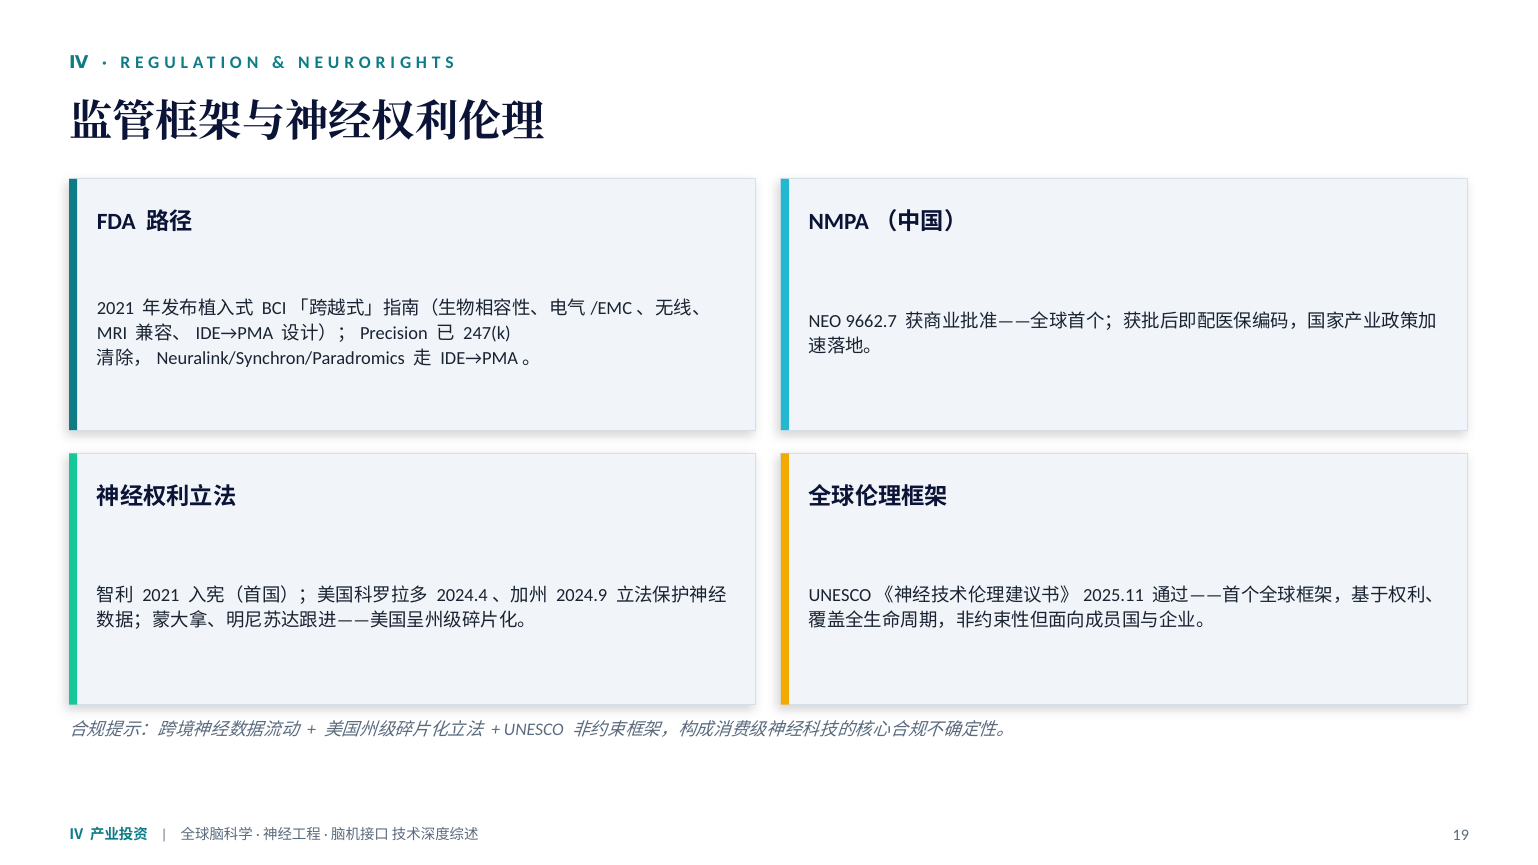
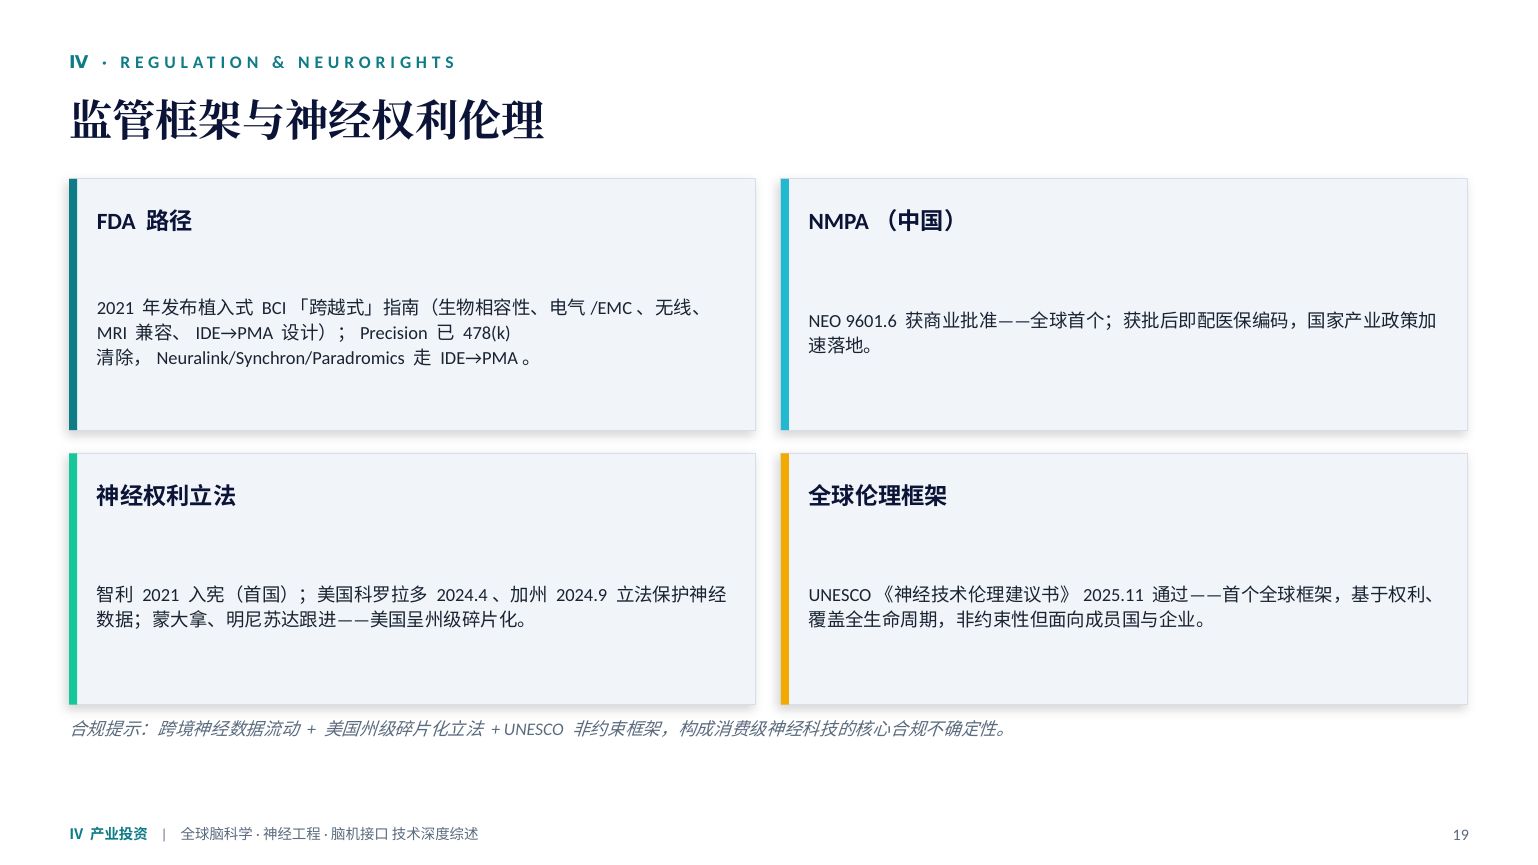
9662.7: 9662.7 -> 9601.6
247(k: 247(k -> 478(k
